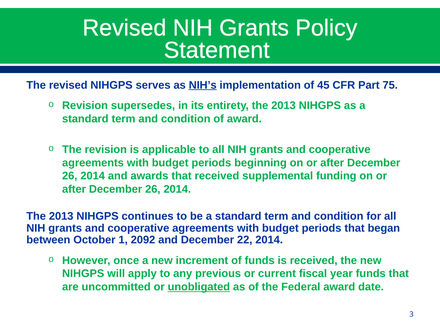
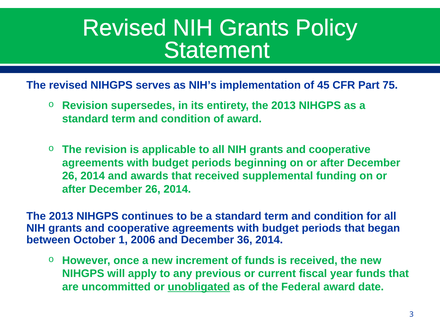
NIH’s underline: present -> none
2092: 2092 -> 2006
22: 22 -> 36
